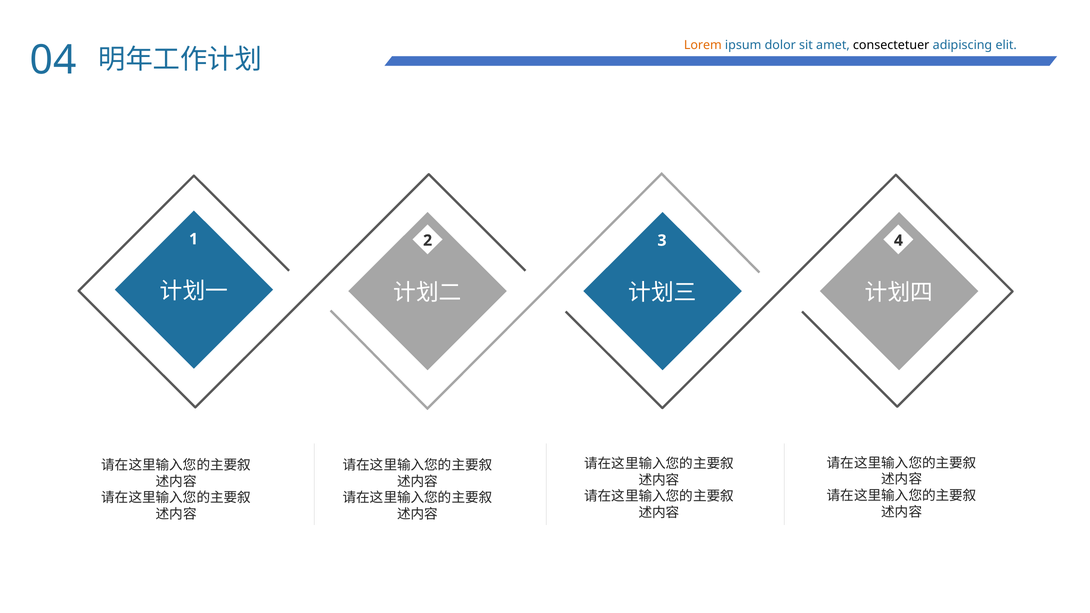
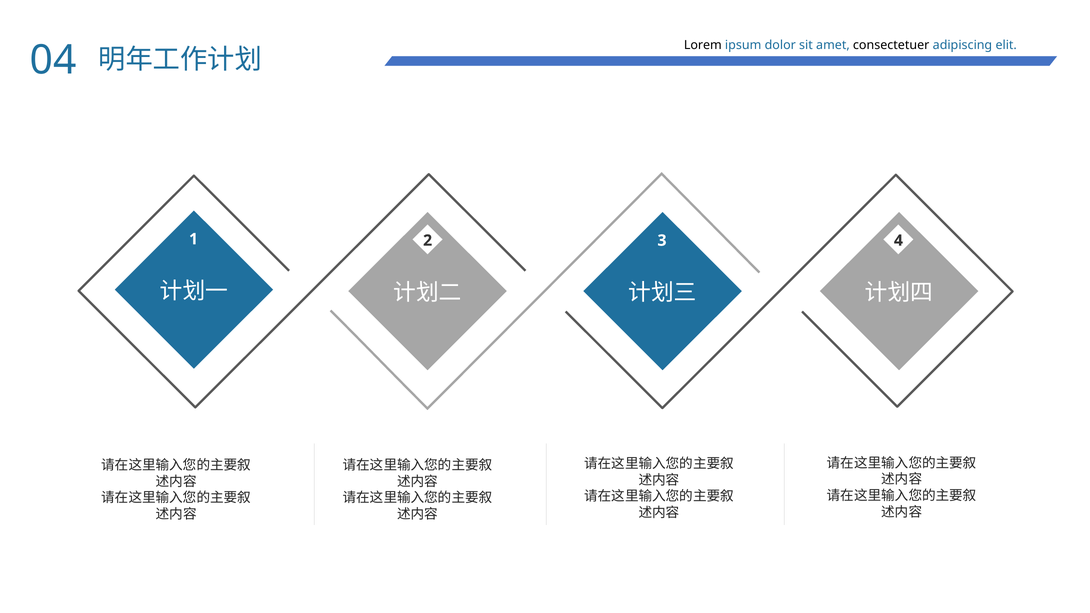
Lorem colour: orange -> black
